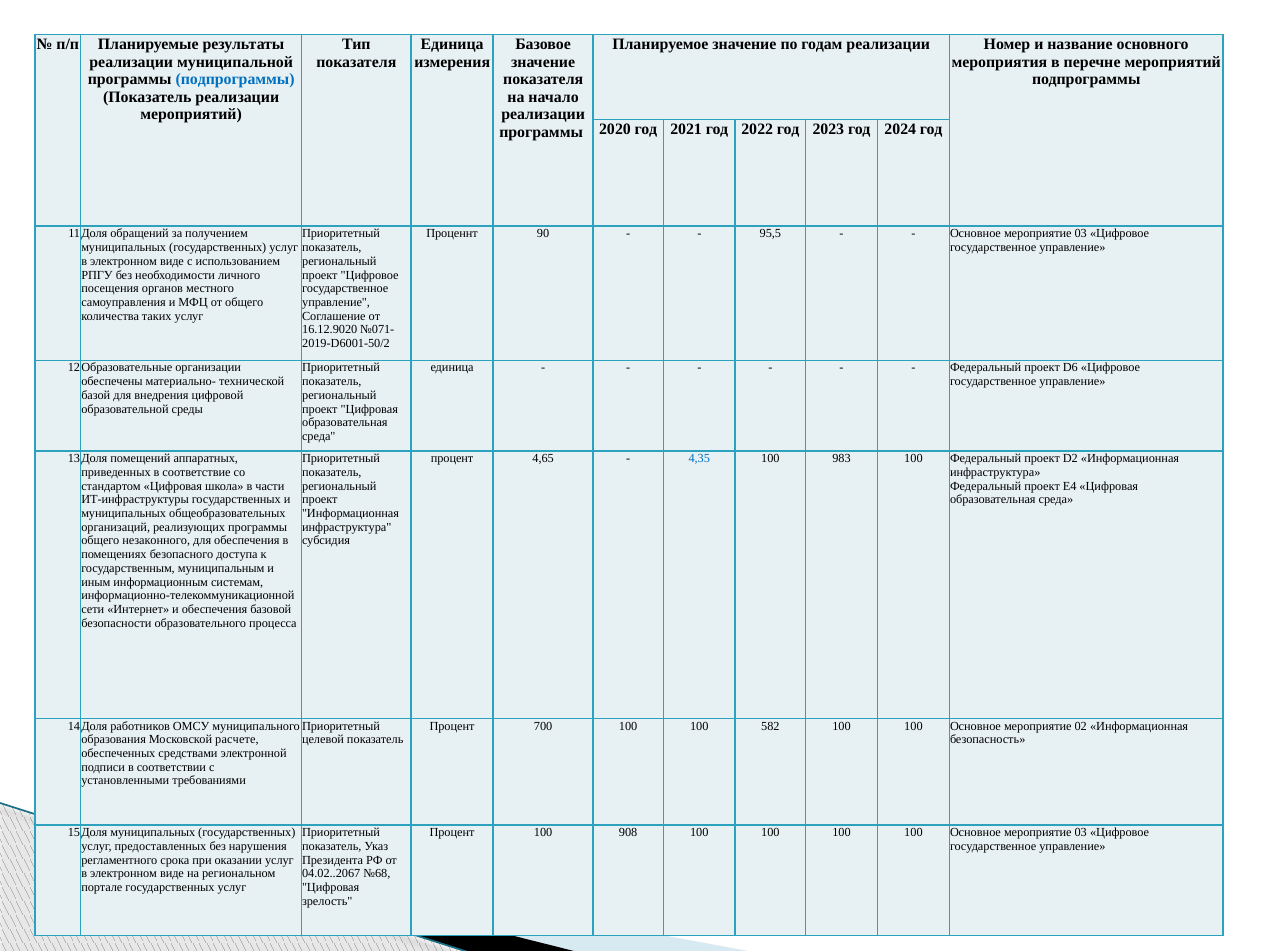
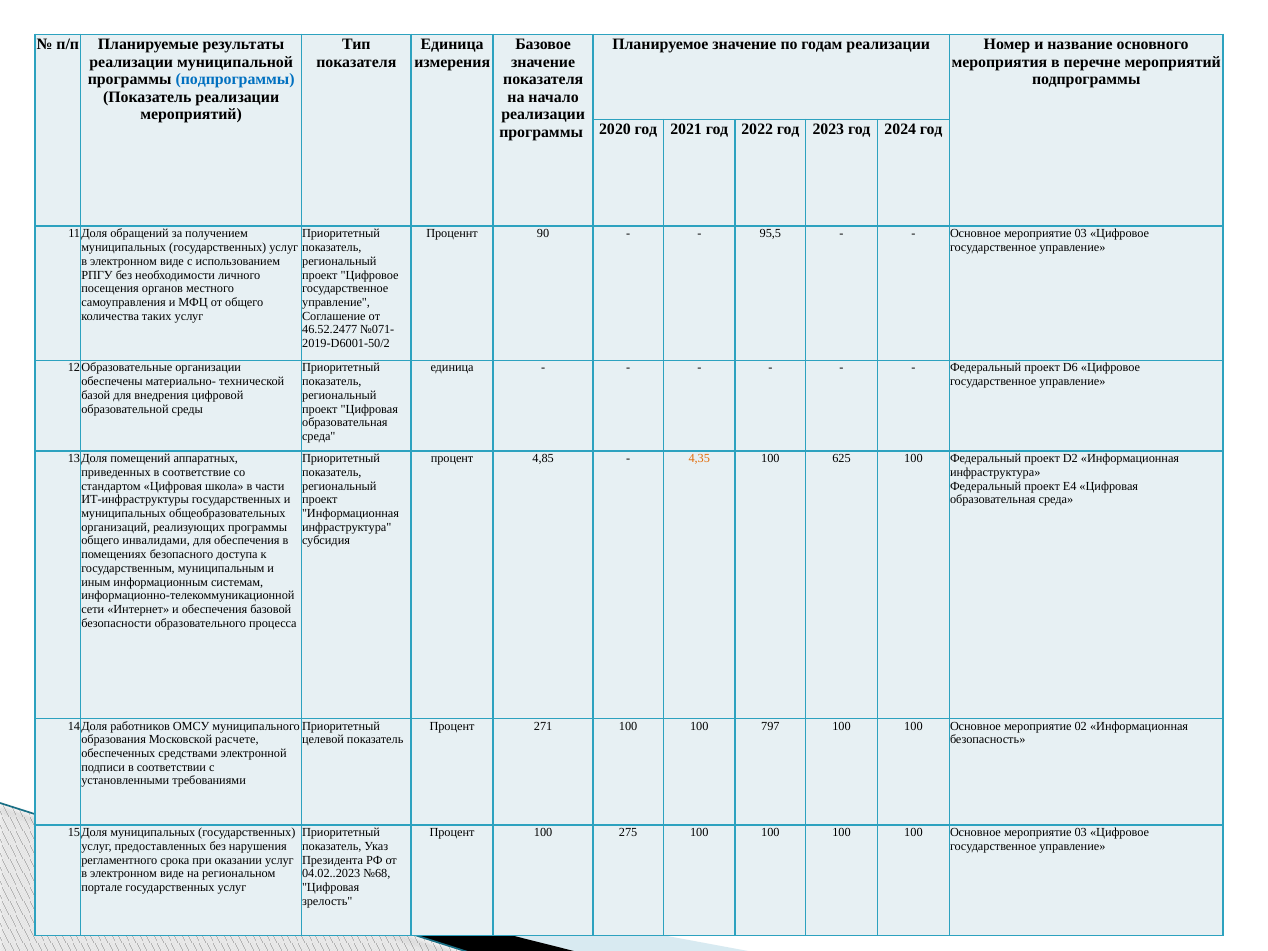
16.12.9020: 16.12.9020 -> 46.52.2477
4,65: 4,65 -> 4,85
4,35 colour: blue -> orange
983: 983 -> 625
незаконного: незаконного -> инвалидами
700: 700 -> 271
582: 582 -> 797
908: 908 -> 275
04.02..2067: 04.02..2067 -> 04.02..2023
